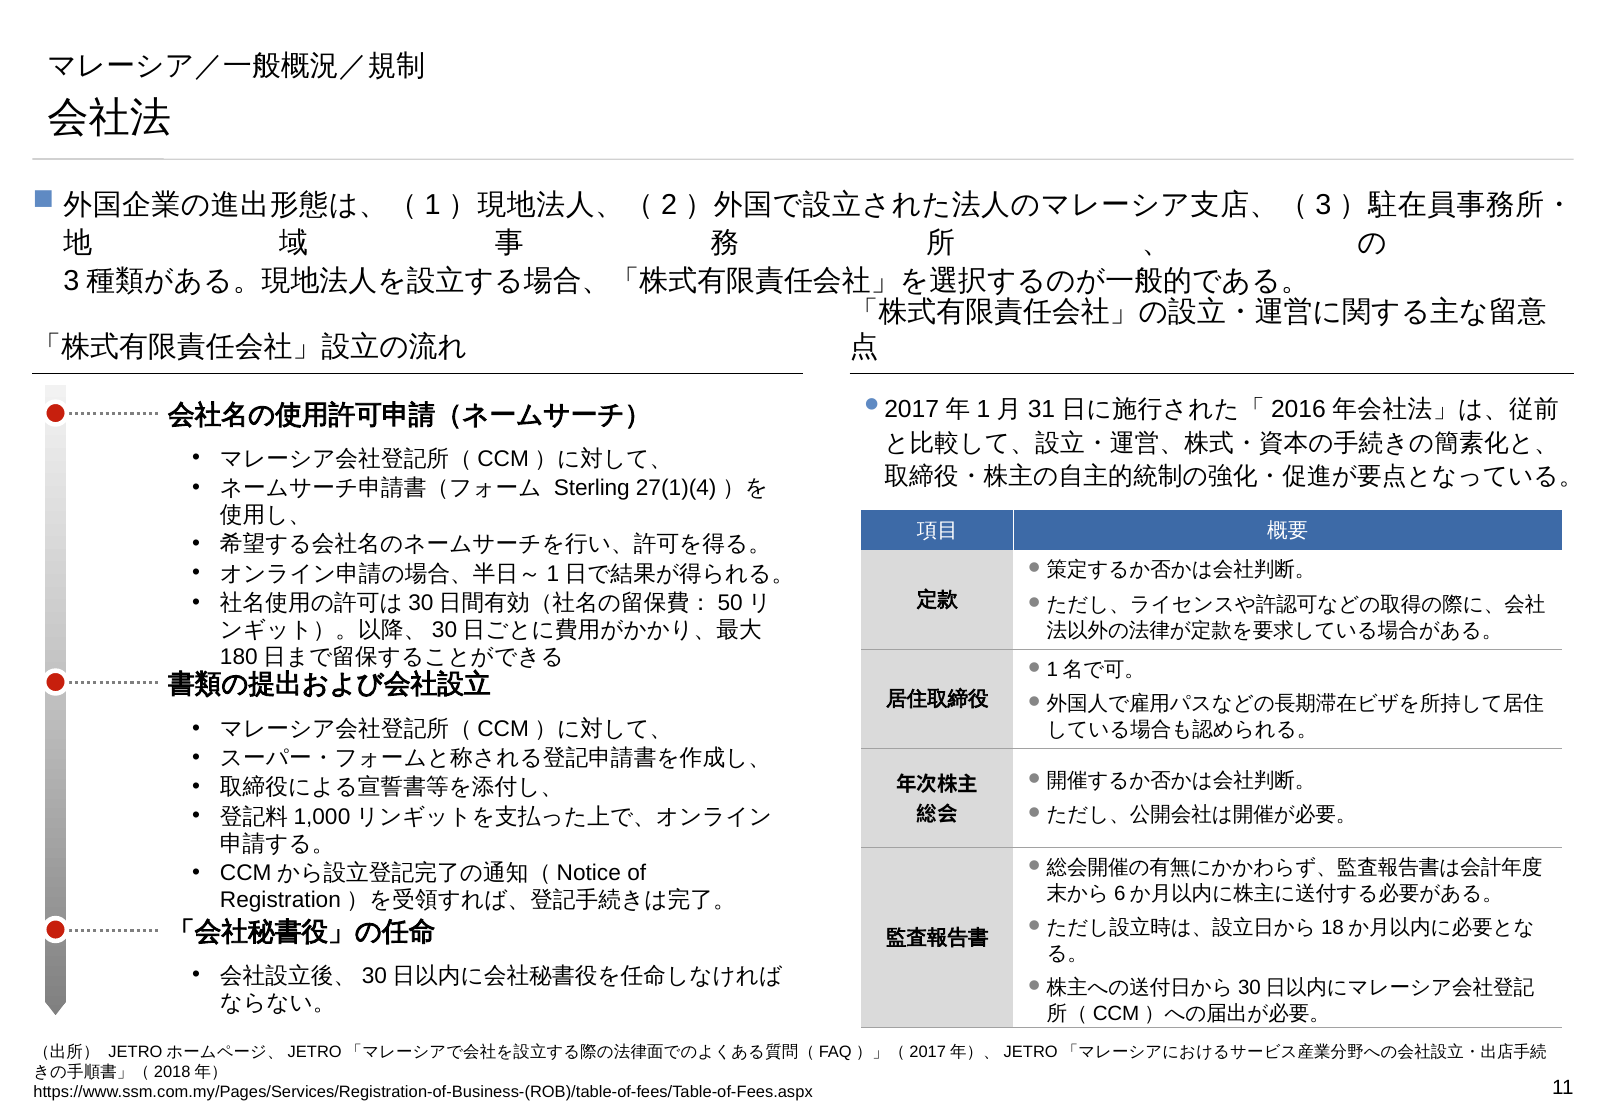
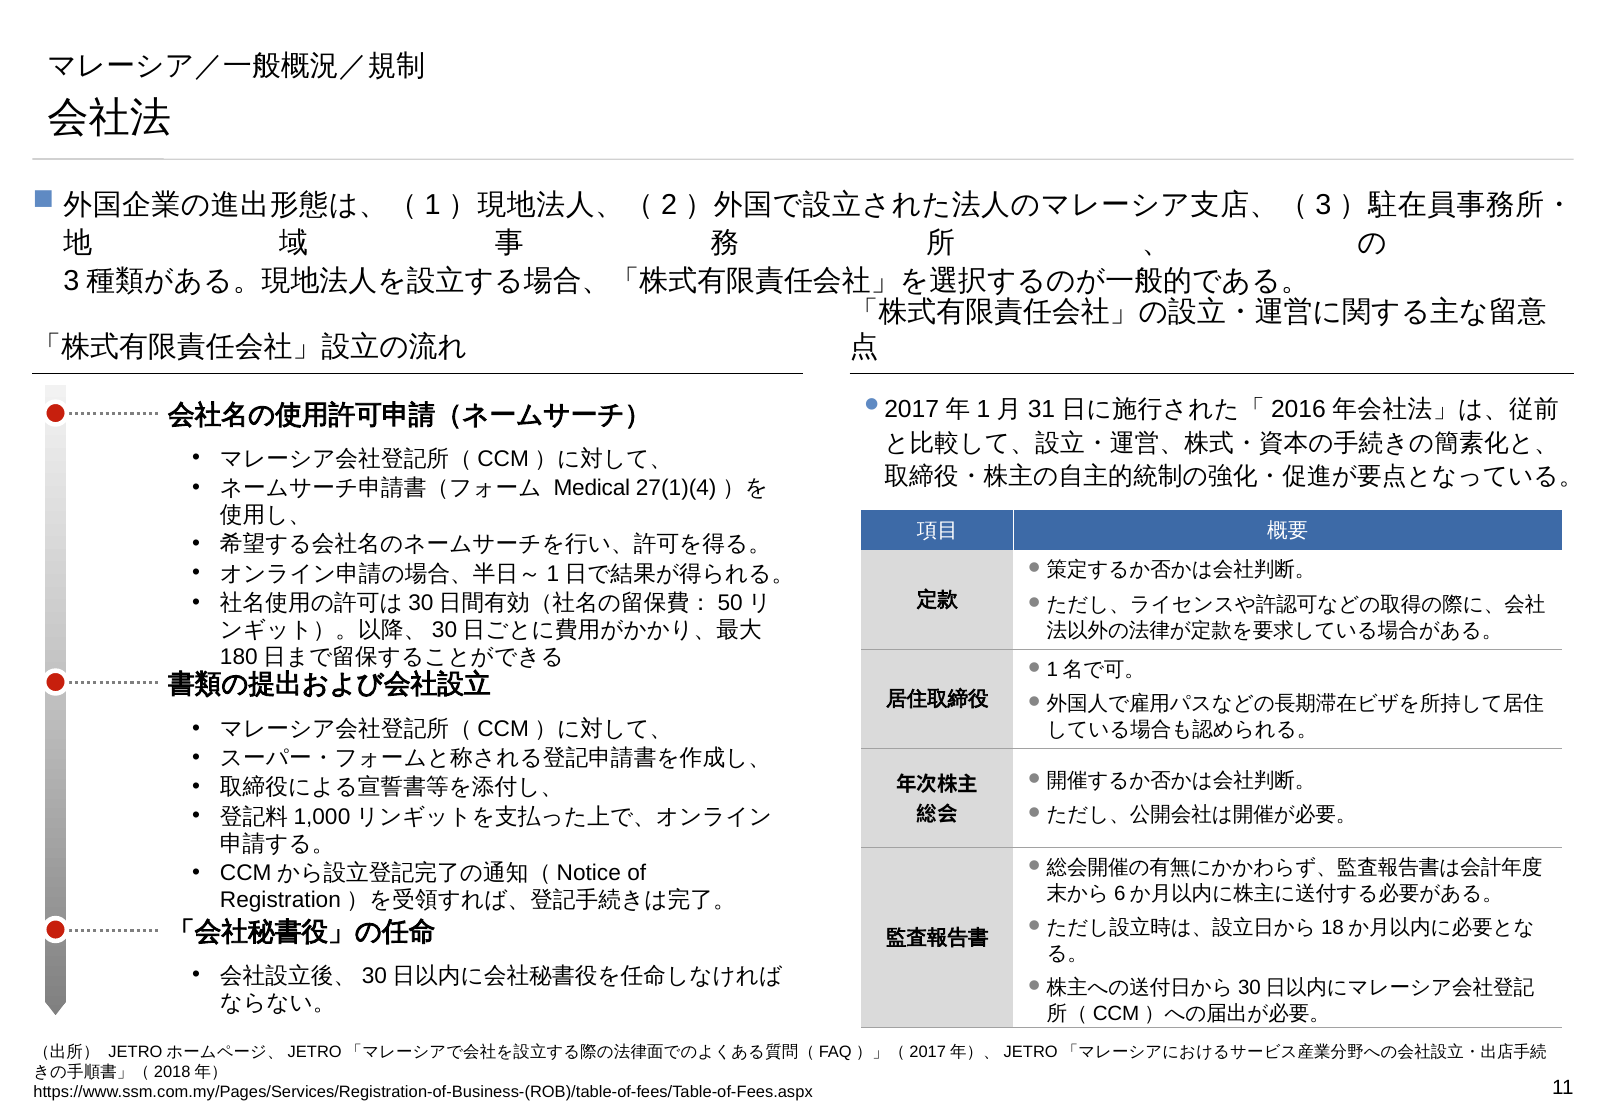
Sterling: Sterling -> Medical
